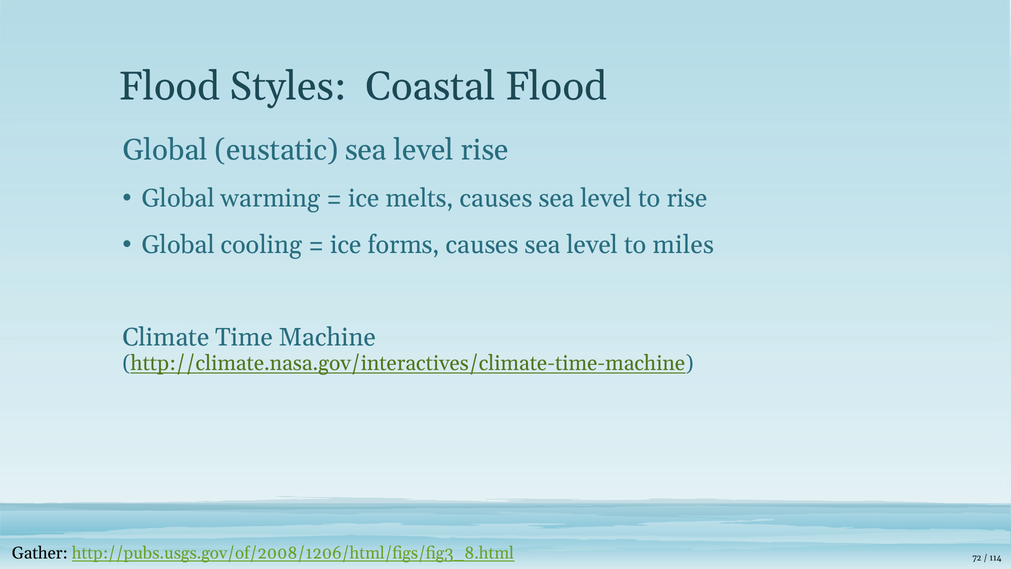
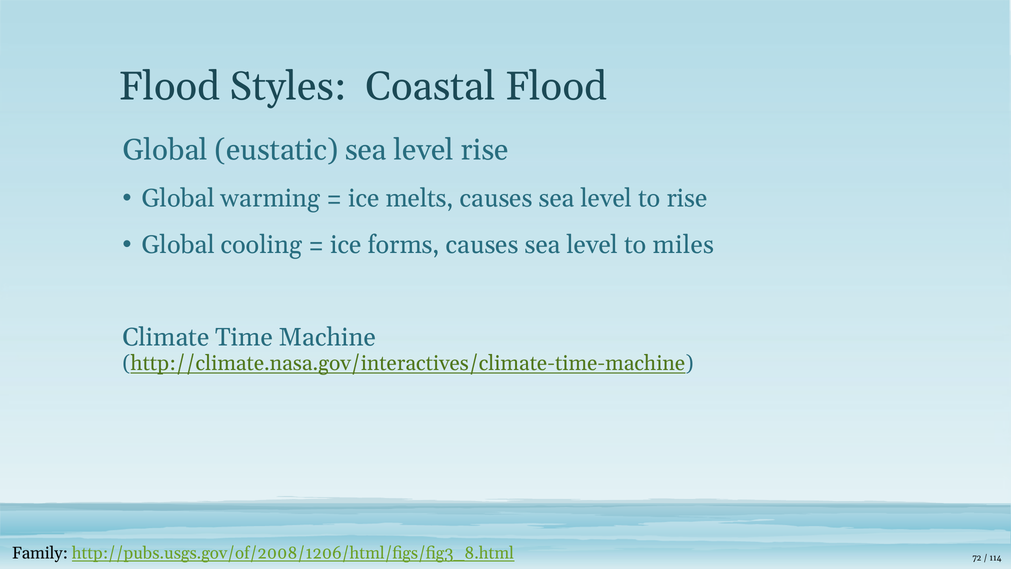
Gather: Gather -> Family
